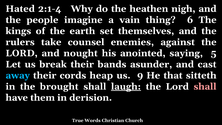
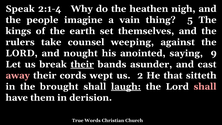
Hated: Hated -> Speak
6: 6 -> 5
enemies: enemies -> weeping
5: 5 -> 9
their at (82, 64) underline: none -> present
away colour: light blue -> pink
heap: heap -> wept
9: 9 -> 2
